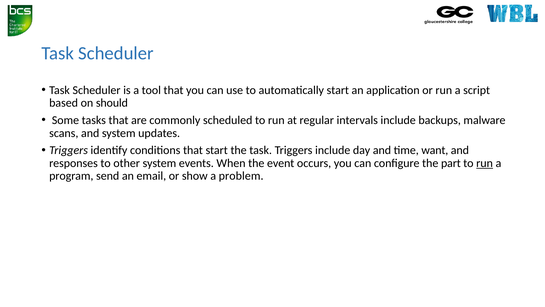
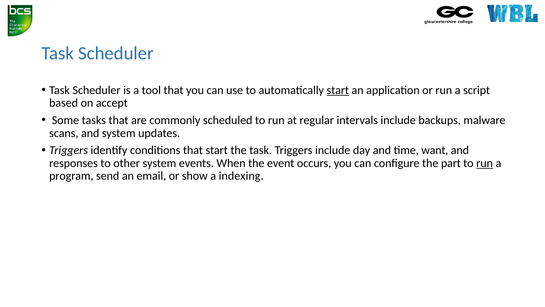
start at (338, 90) underline: none -> present
should: should -> accept
problem: problem -> indexing
